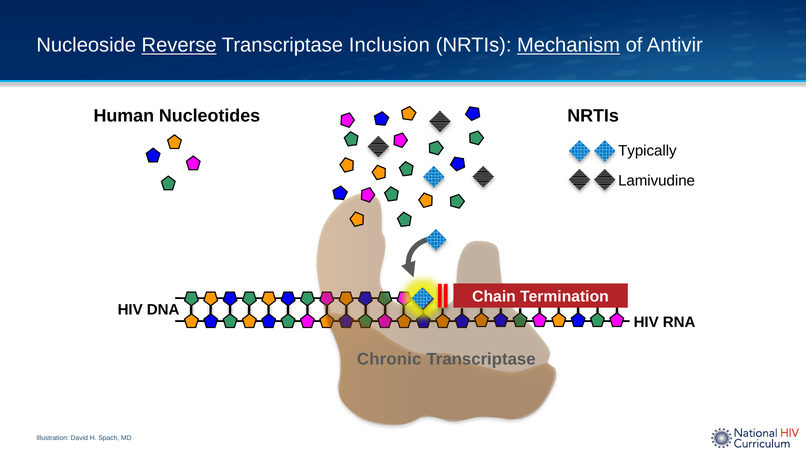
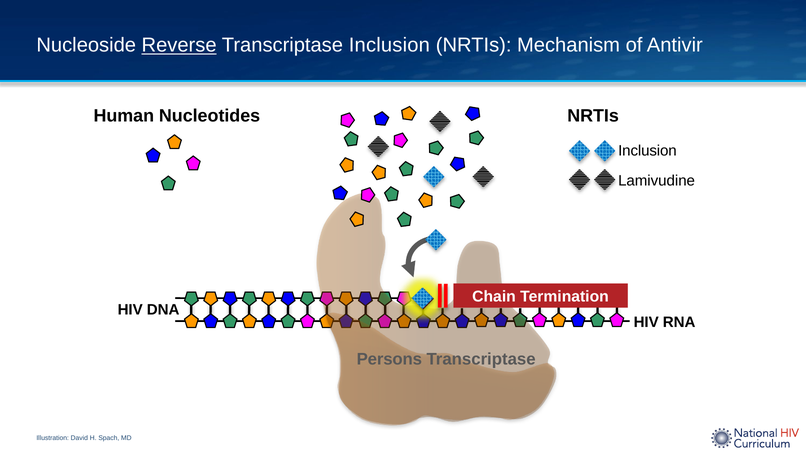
Mechanism underline: present -> none
Typically at (647, 151): Typically -> Inclusion
Chronic: Chronic -> Persons
